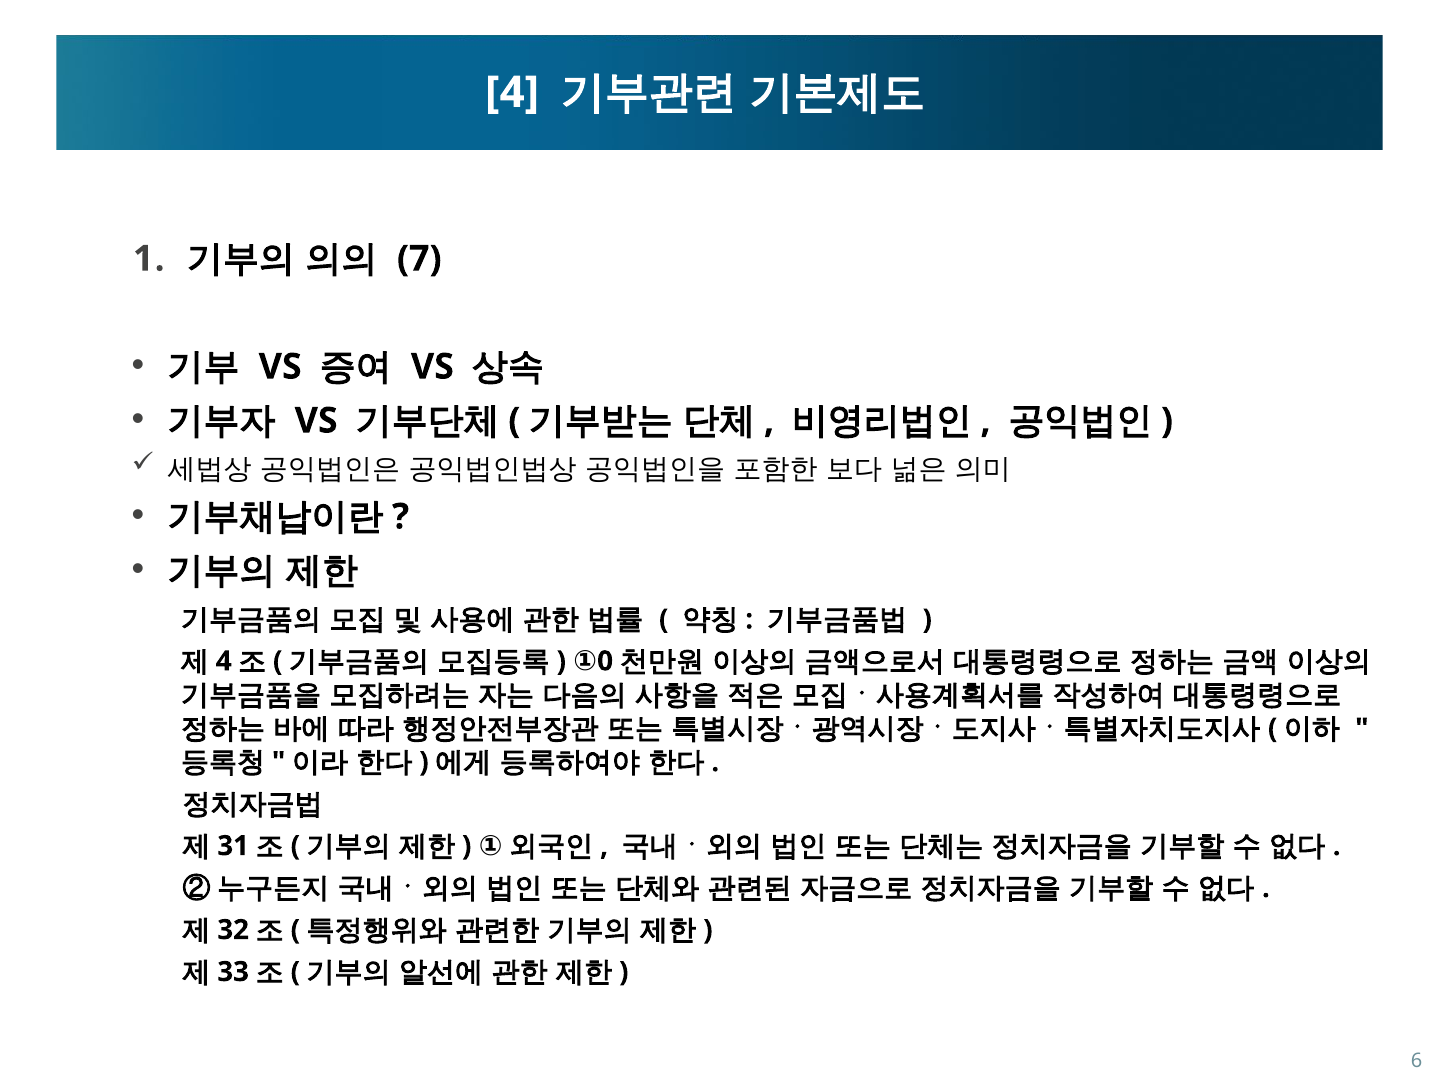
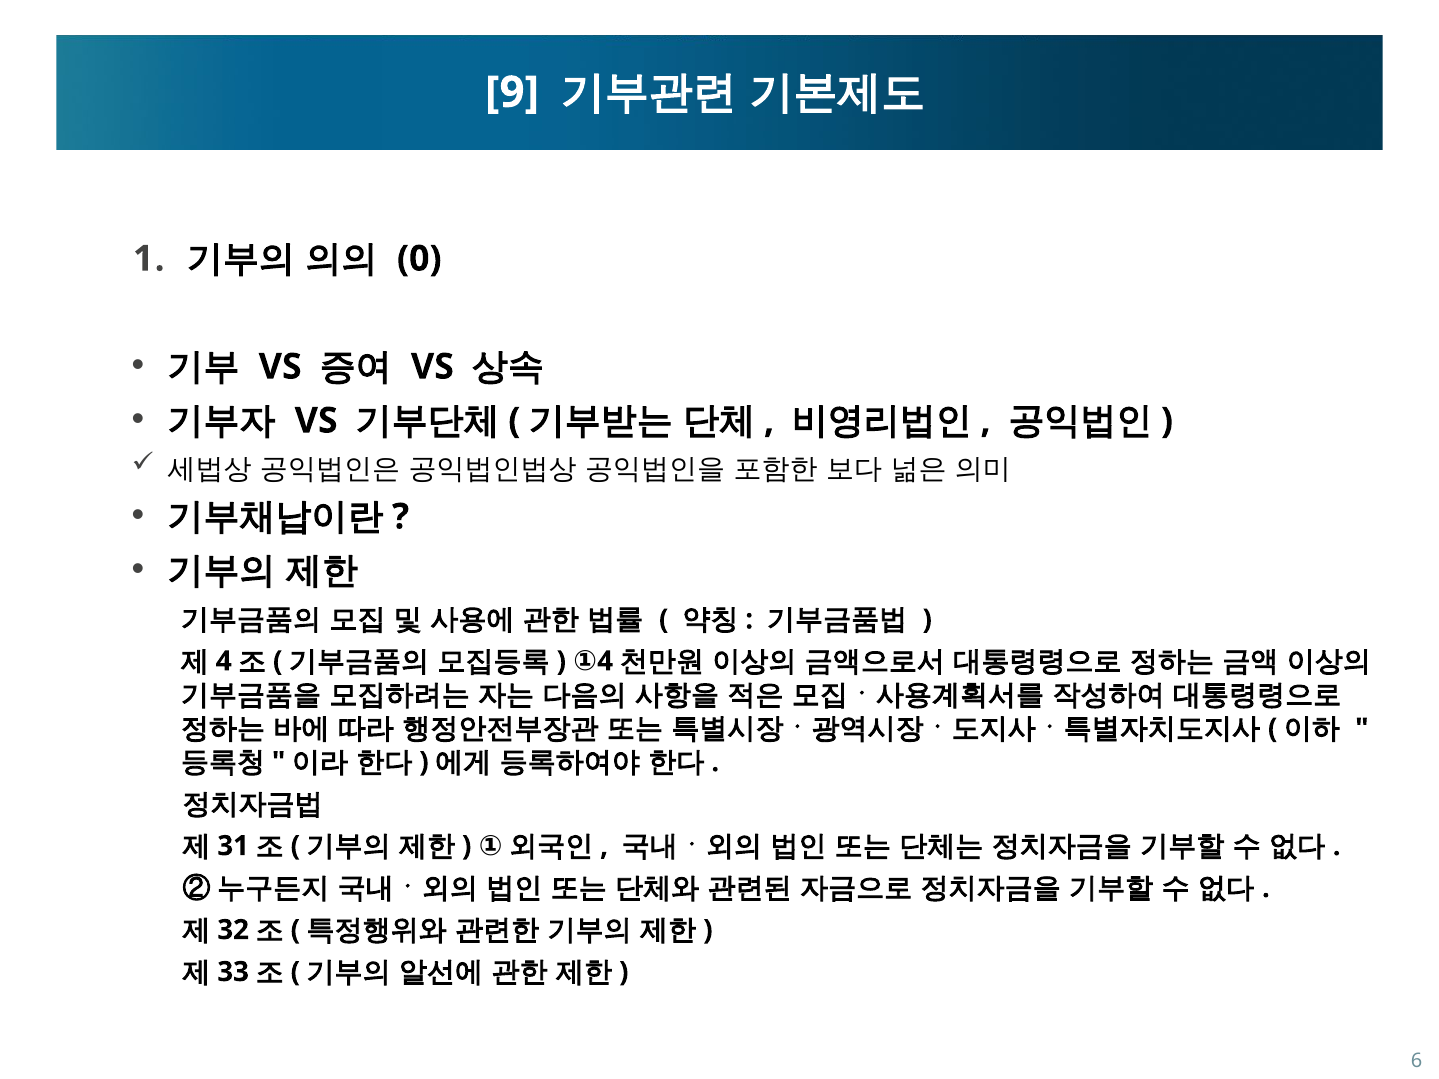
4 at (512, 92): 4 -> 9
7: 7 -> 0
0 at (605, 661): 0 -> 4
